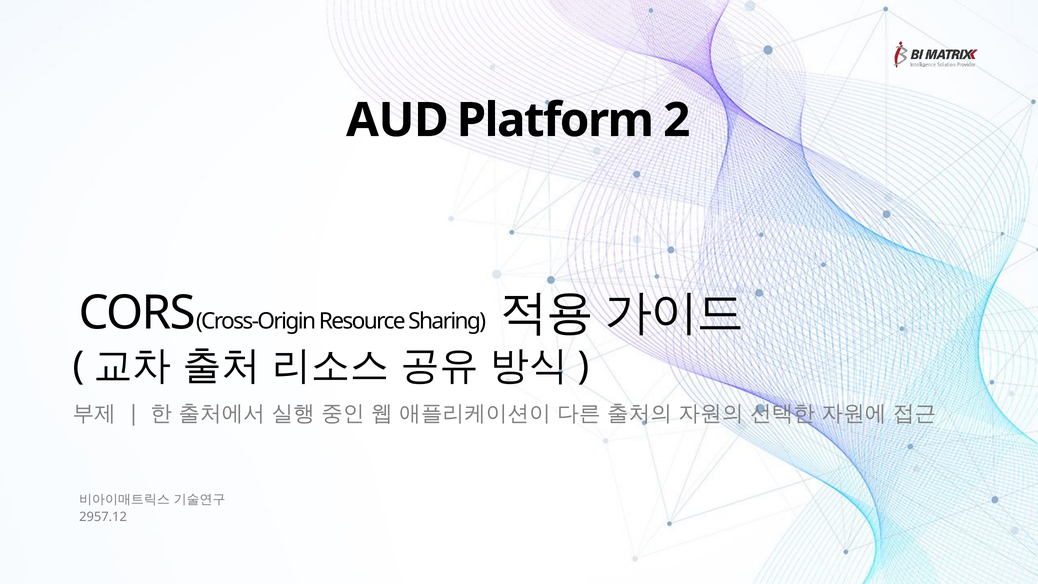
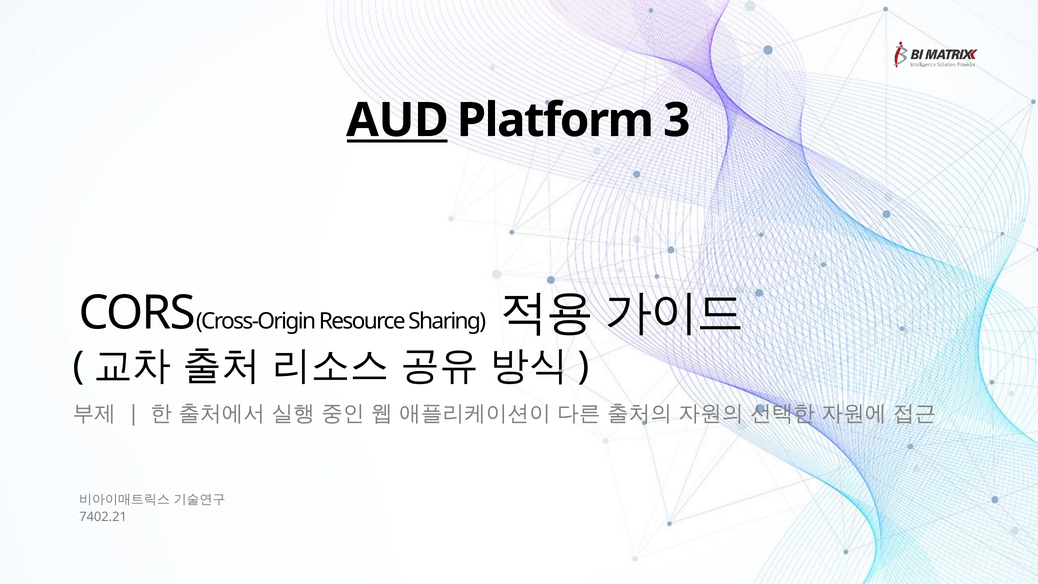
AUD underline: none -> present
2: 2 -> 3
2957.12: 2957.12 -> 7402.21
